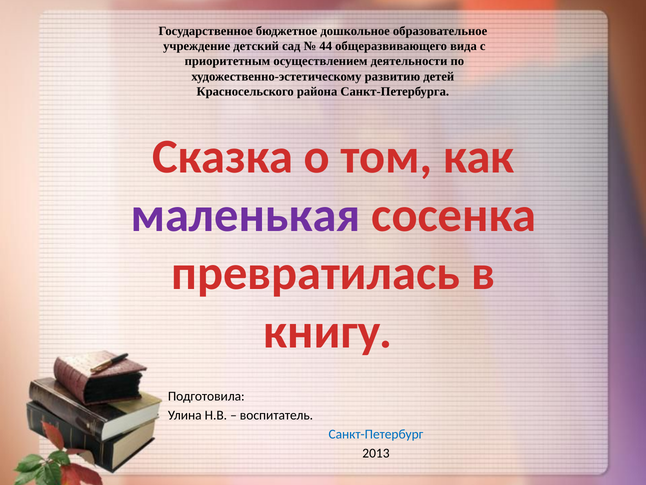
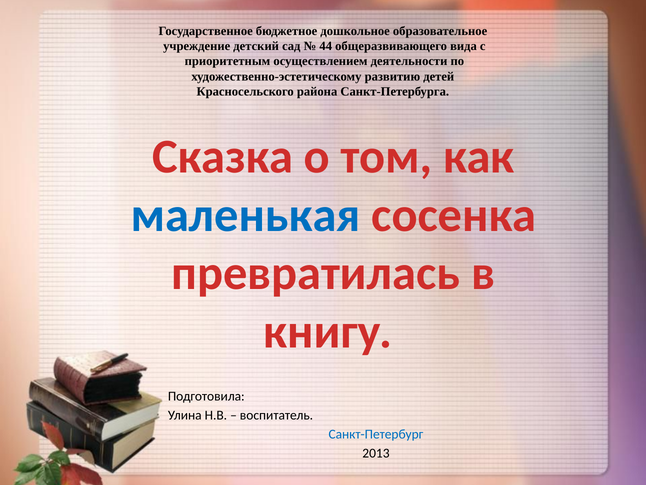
маленькая colour: purple -> blue
